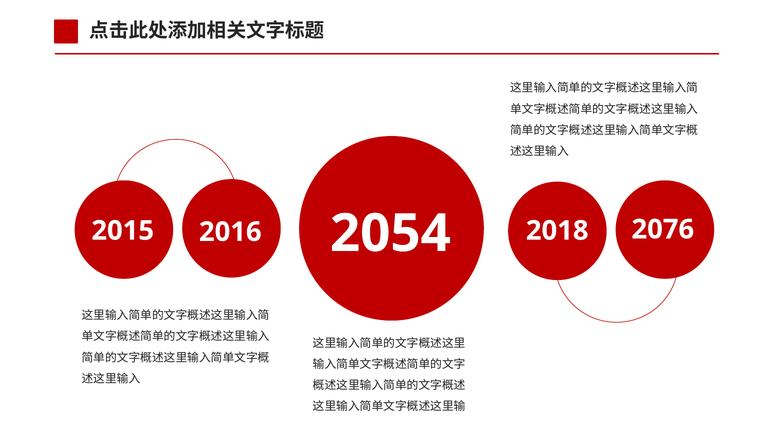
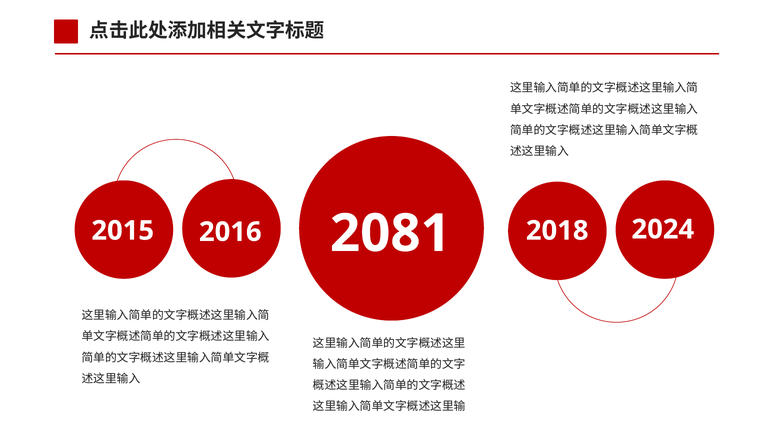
2054: 2054 -> 2081
2076: 2076 -> 2024
